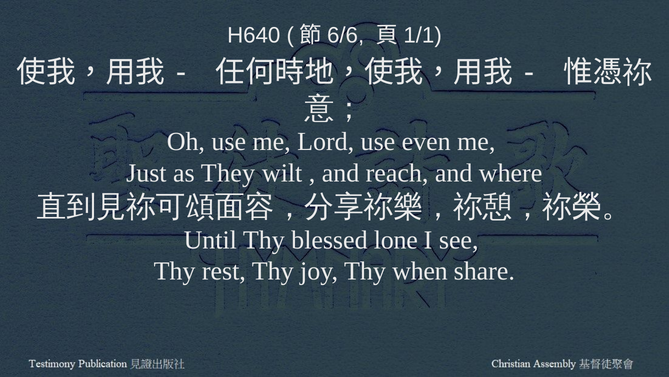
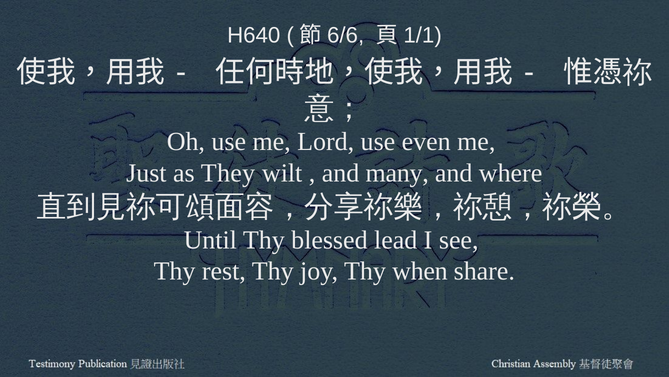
reach: reach -> many
lone: lone -> lead
